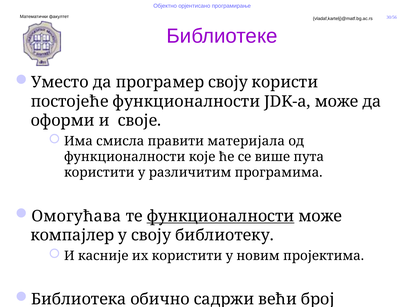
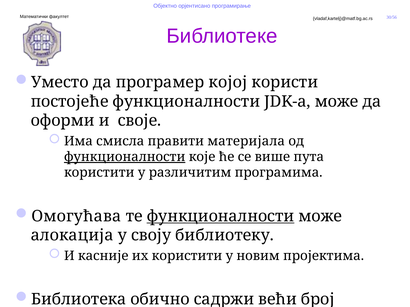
програмер своју: своју -> којој
функционалности at (125, 157) underline: none -> present
компајлер: компајлер -> алокација
